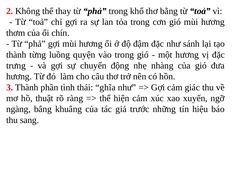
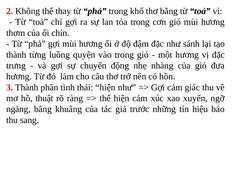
thái ghĩa: ghĩa -> hiện
